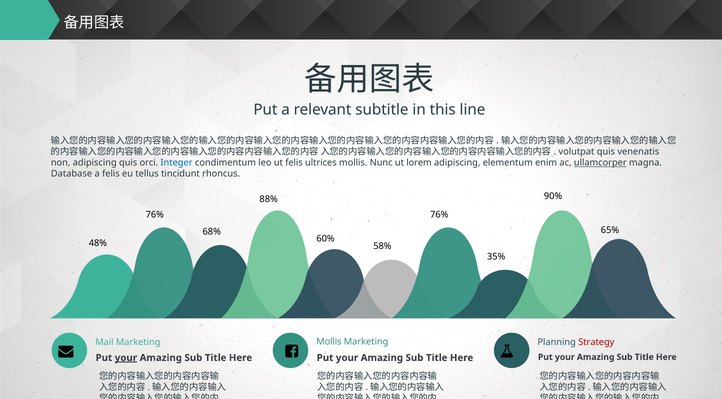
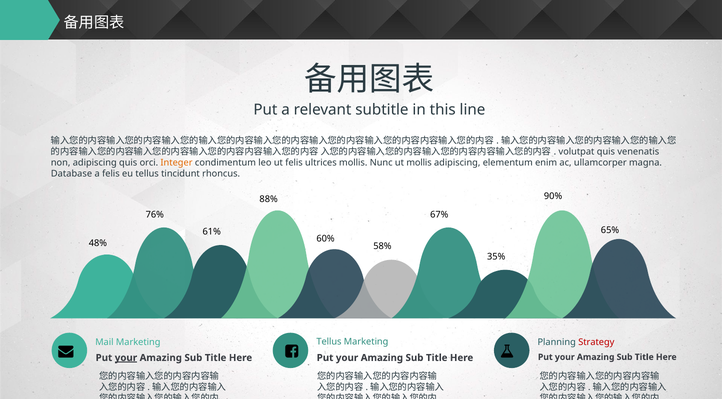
Integer colour: blue -> orange
ut lorem: lorem -> mollis
ullamcorper underline: present -> none
76% at (439, 215): 76% -> 67%
68%: 68% -> 61%
Mollis at (329, 342): Mollis -> Tellus
